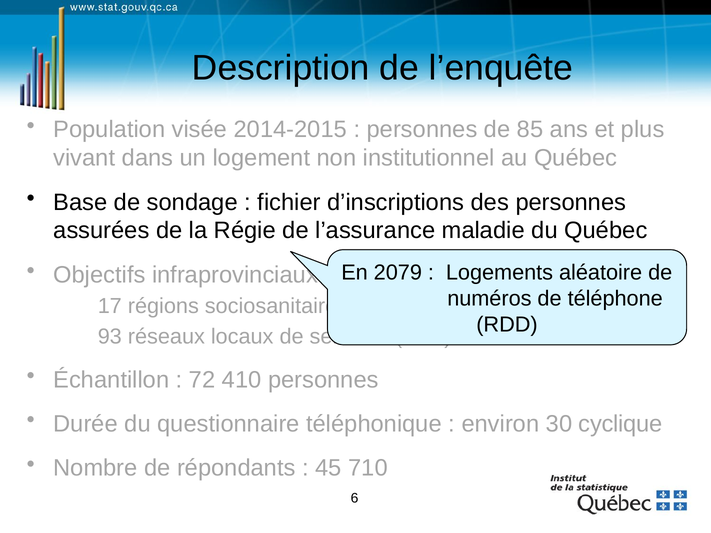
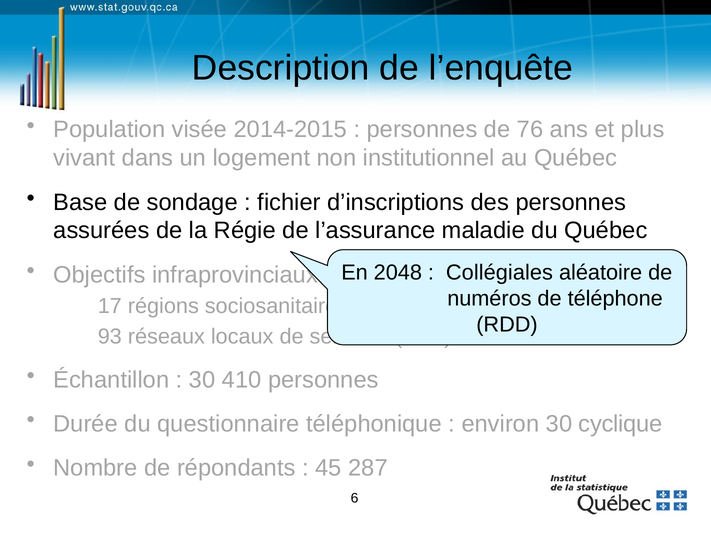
85: 85 -> 76
2079: 2079 -> 2048
Logements: Logements -> Collégiales
72 at (202, 380): 72 -> 30
710: 710 -> 287
